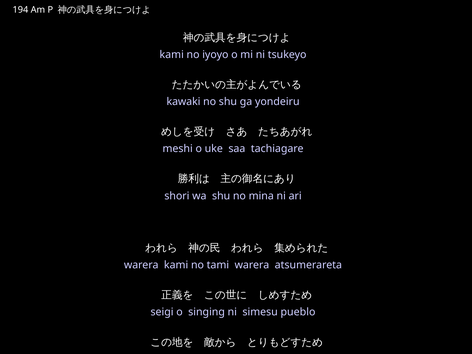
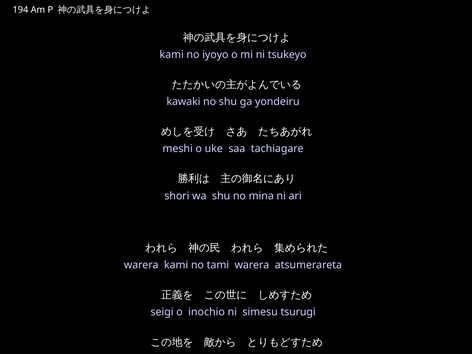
singing: singing -> inochio
pueblo: pueblo -> tsurugi
